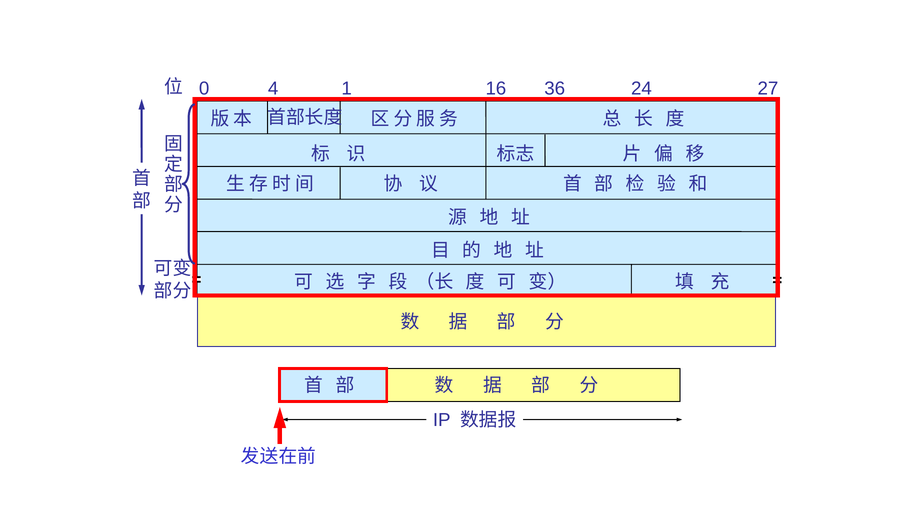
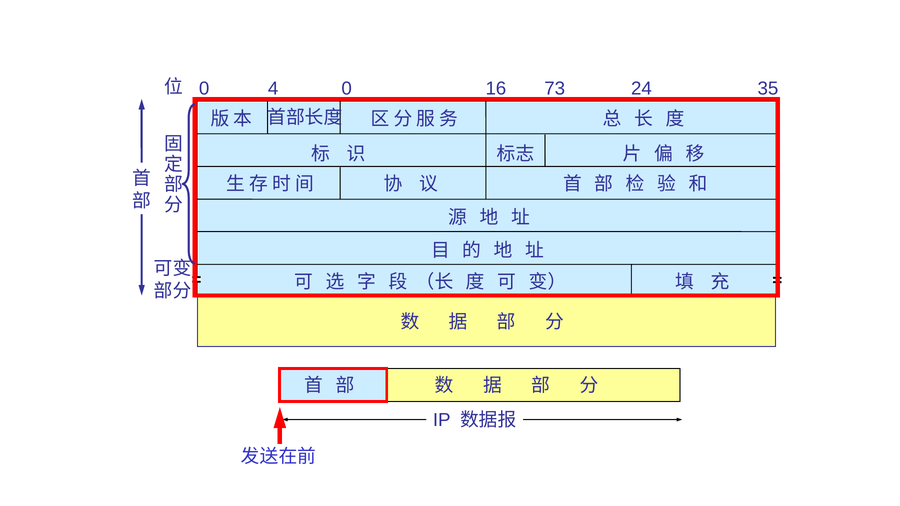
4 1: 1 -> 0
36: 36 -> 73
27: 27 -> 35
